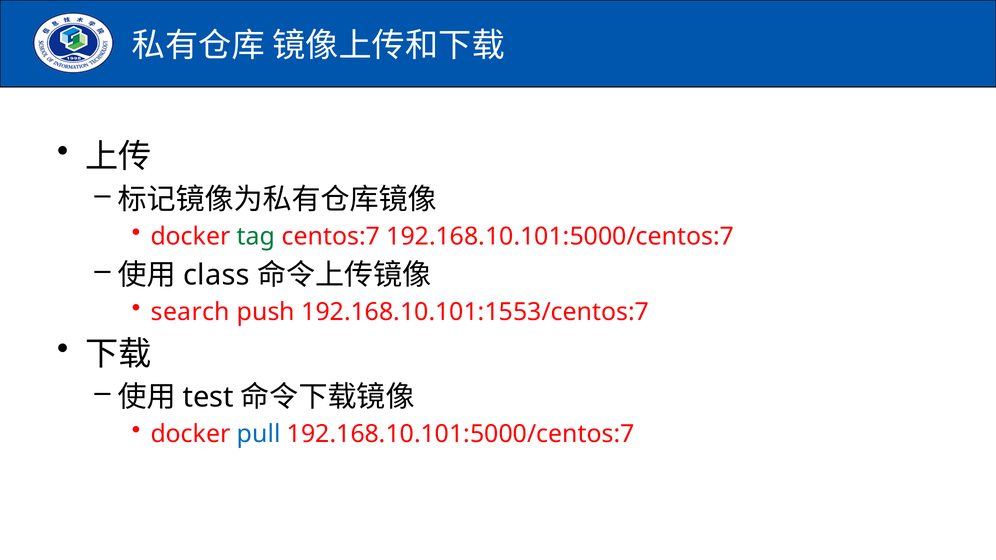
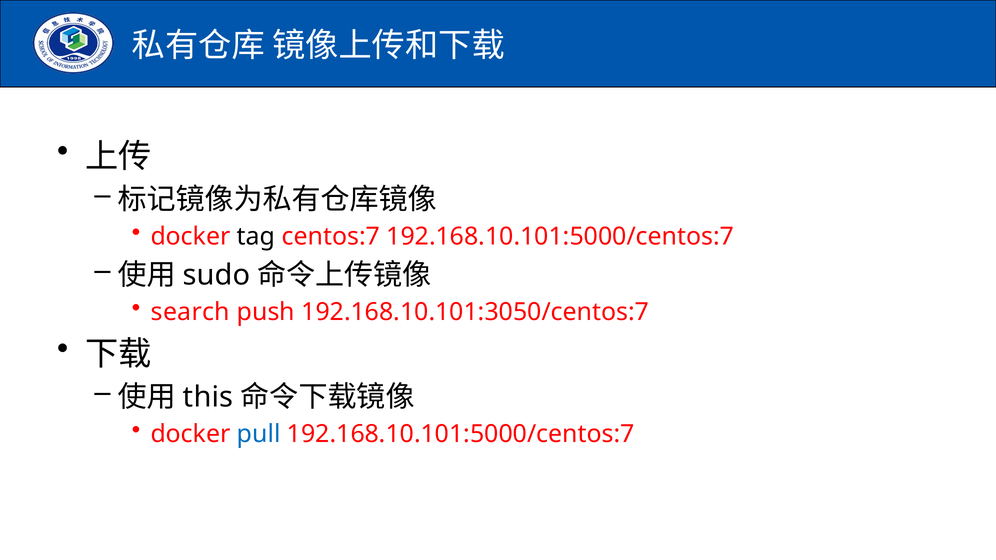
tag colour: green -> black
class: class -> sudo
192.168.10.101:1553/centos:7: 192.168.10.101:1553/centos:7 -> 192.168.10.101:3050/centos:7
test: test -> this
